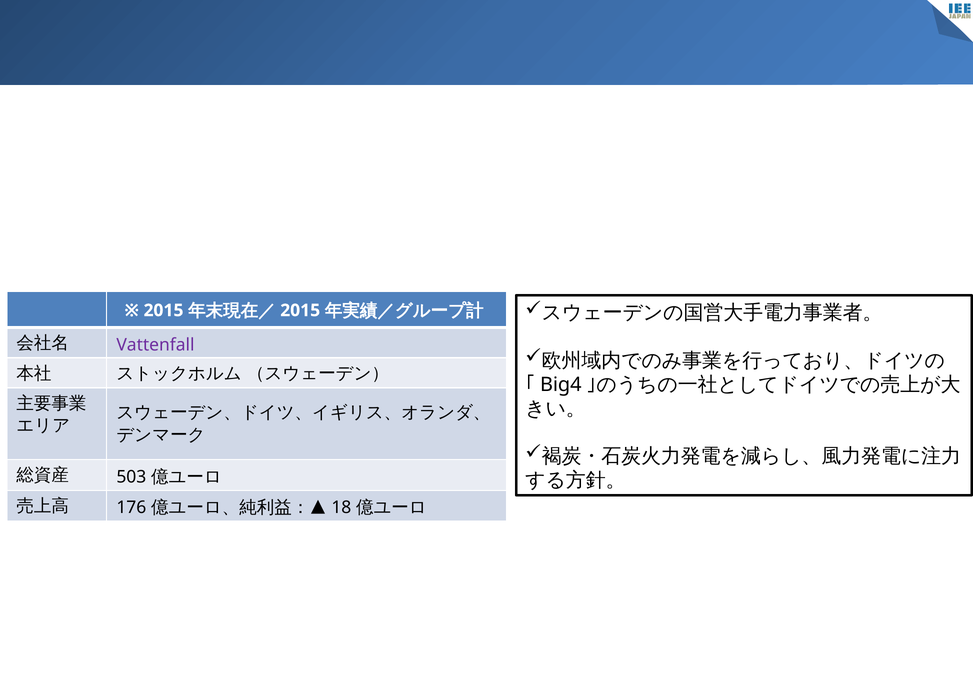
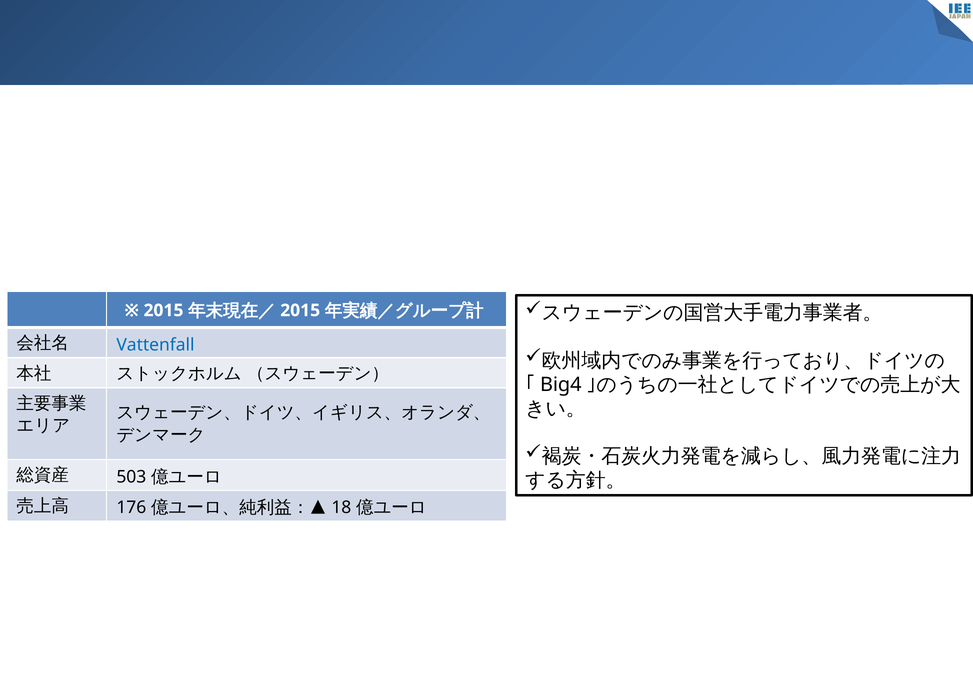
Vattenfall colour: purple -> blue
